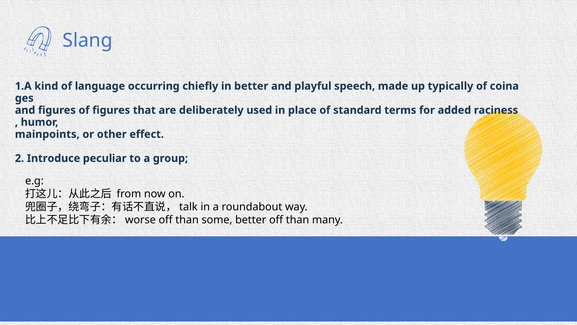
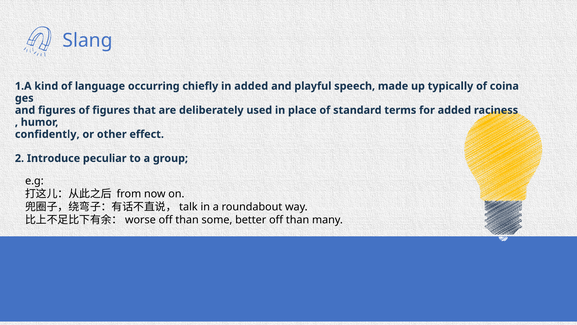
in better: better -> added
mainpoints: mainpoints -> confidently
